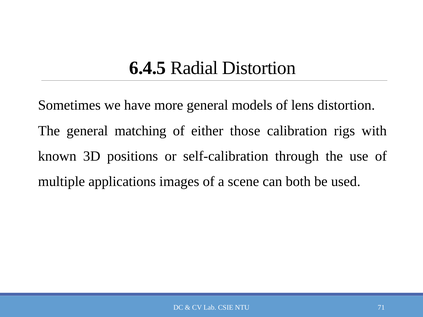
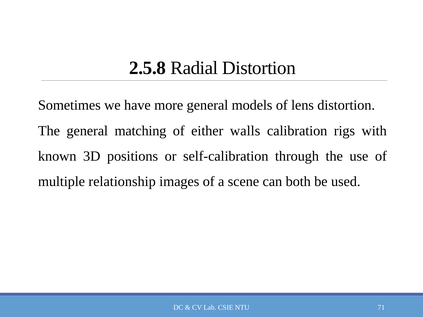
6.4.5: 6.4.5 -> 2.5.8
those: those -> walls
applications: applications -> relationship
